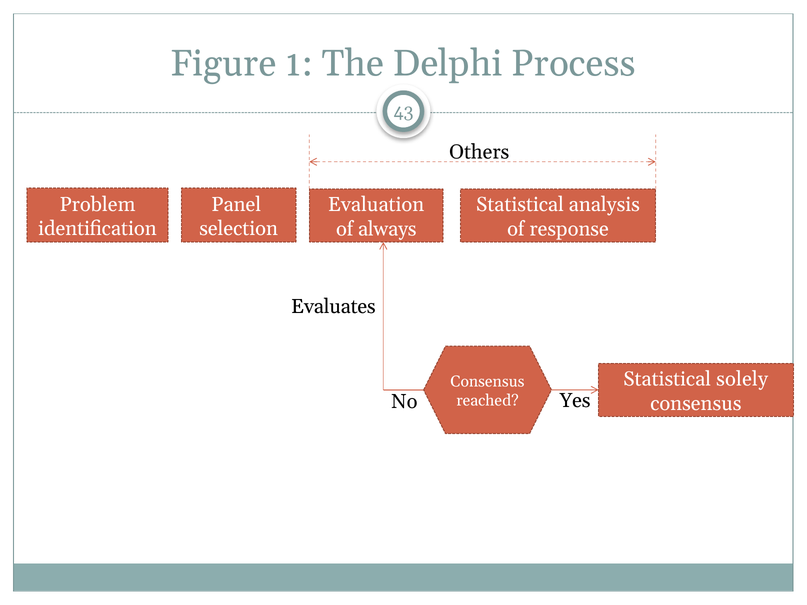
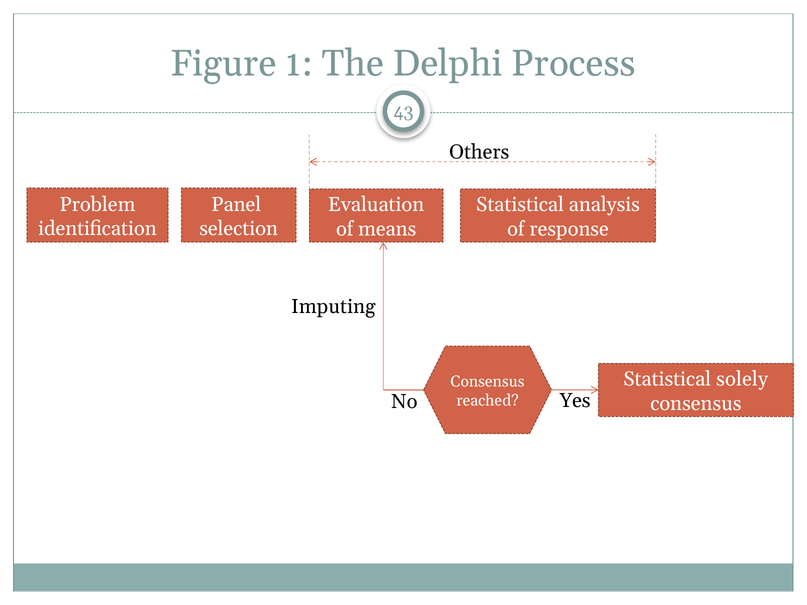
always: always -> means
Evaluates: Evaluates -> Imputing
